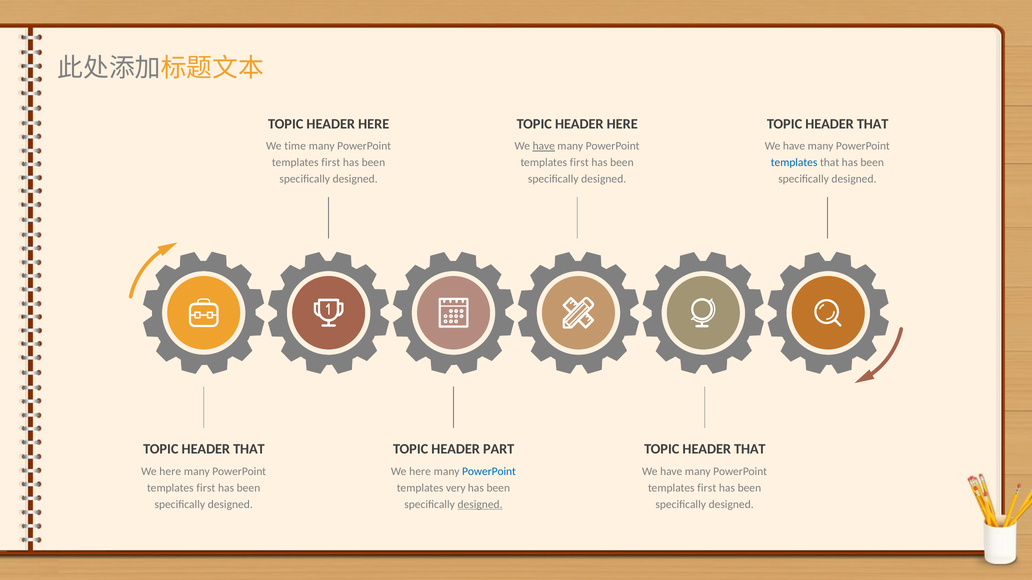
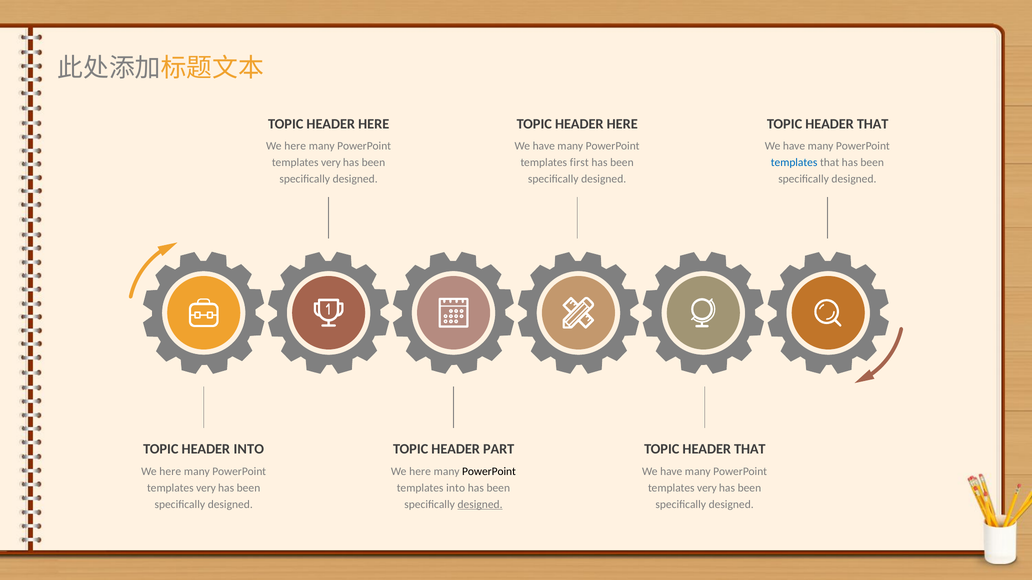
time at (295, 146): time -> here
have at (544, 146) underline: present -> none
first at (331, 163): first -> very
THAT at (249, 450): THAT -> INTO
PowerPoint at (489, 472) colour: blue -> black
first at (206, 488): first -> very
templates very: very -> into
first at (707, 488): first -> very
